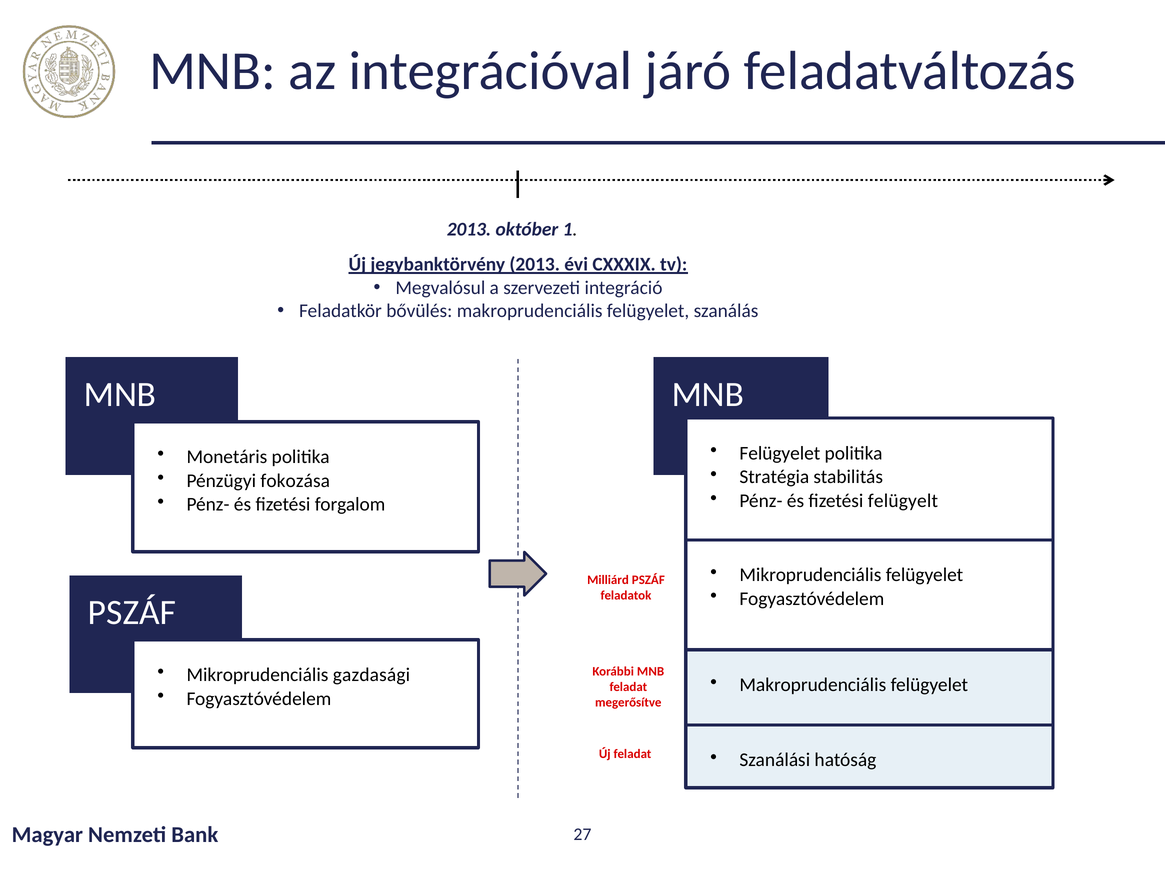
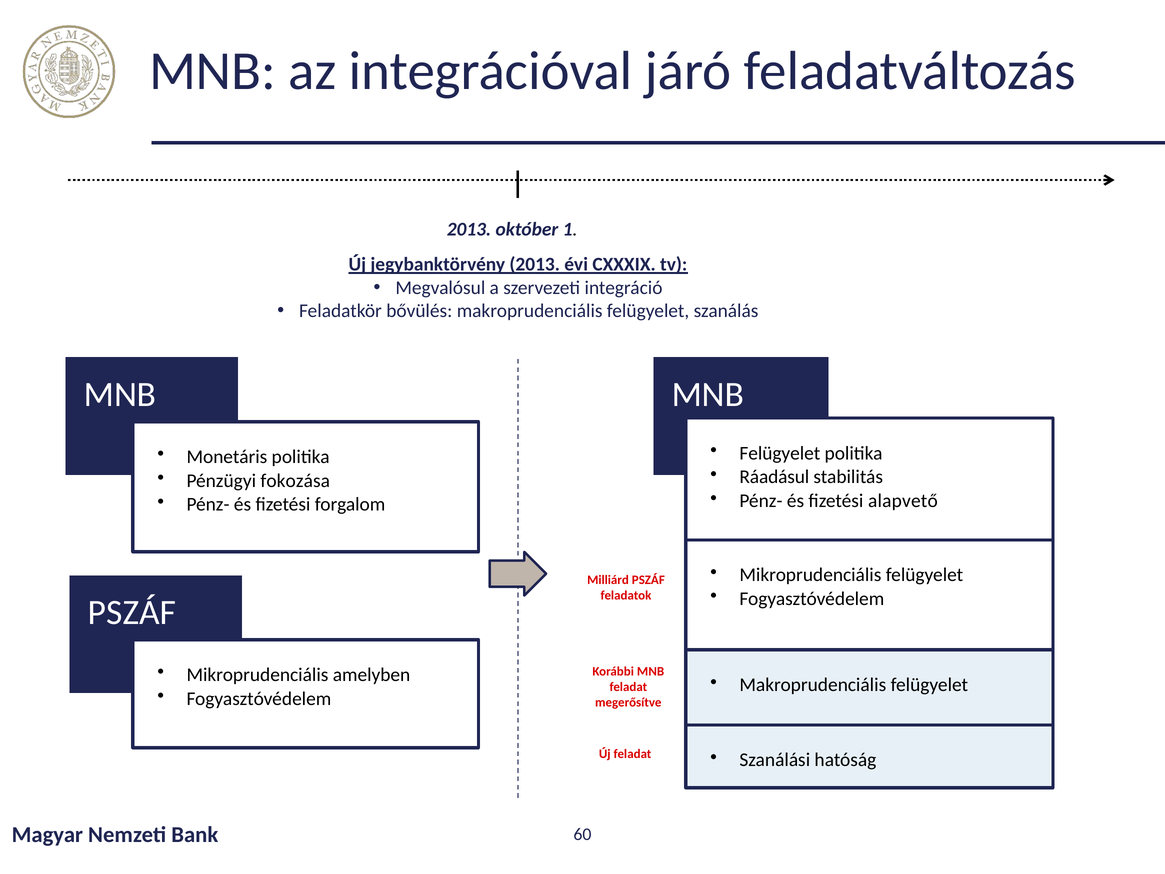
Stratégia: Stratégia -> Ráadásul
felügyelt: felügyelt -> alapvető
gazdasági: gazdasági -> amelyben
27: 27 -> 60
